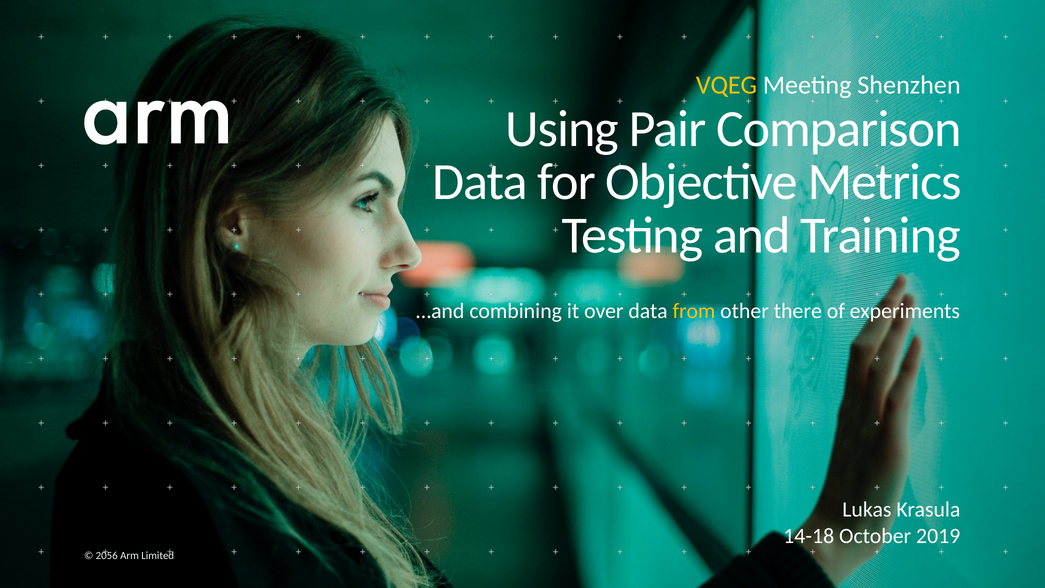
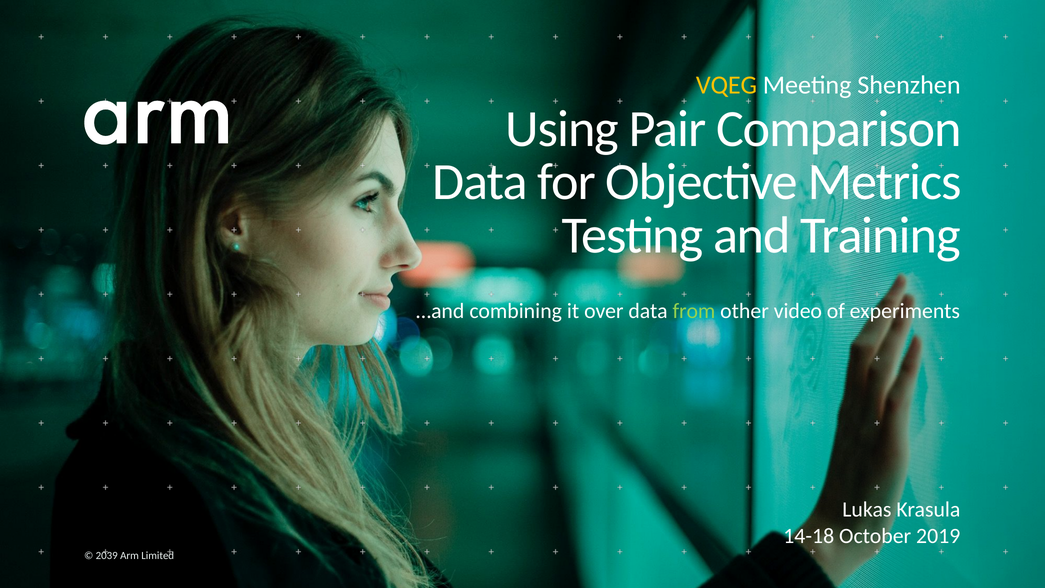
from colour: yellow -> light green
there: there -> video
2056: 2056 -> 2039
